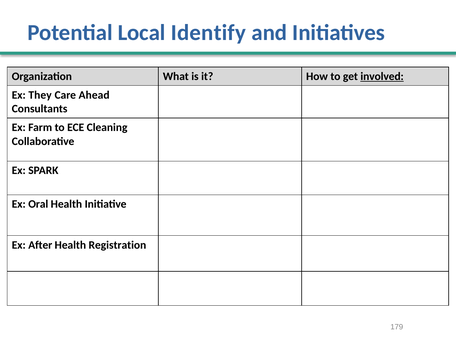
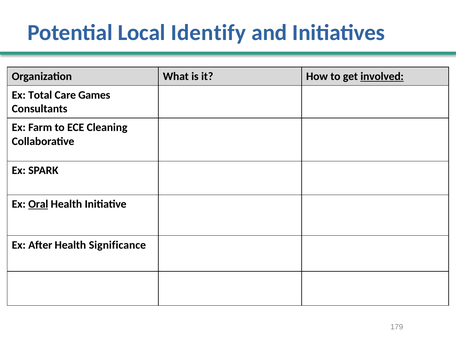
They: They -> Total
Ahead: Ahead -> Games
Oral underline: none -> present
Registration: Registration -> Significance
